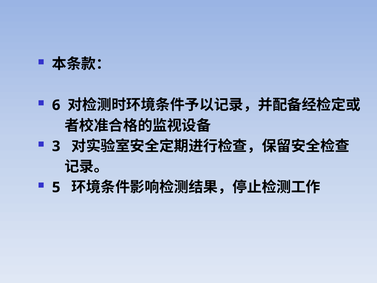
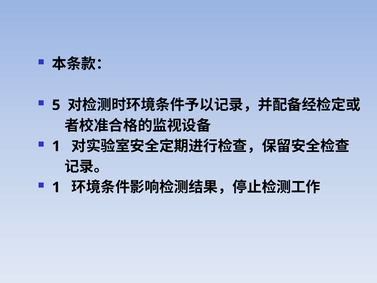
6: 6 -> 5
3 at (56, 146): 3 -> 1
5 at (56, 187): 5 -> 1
